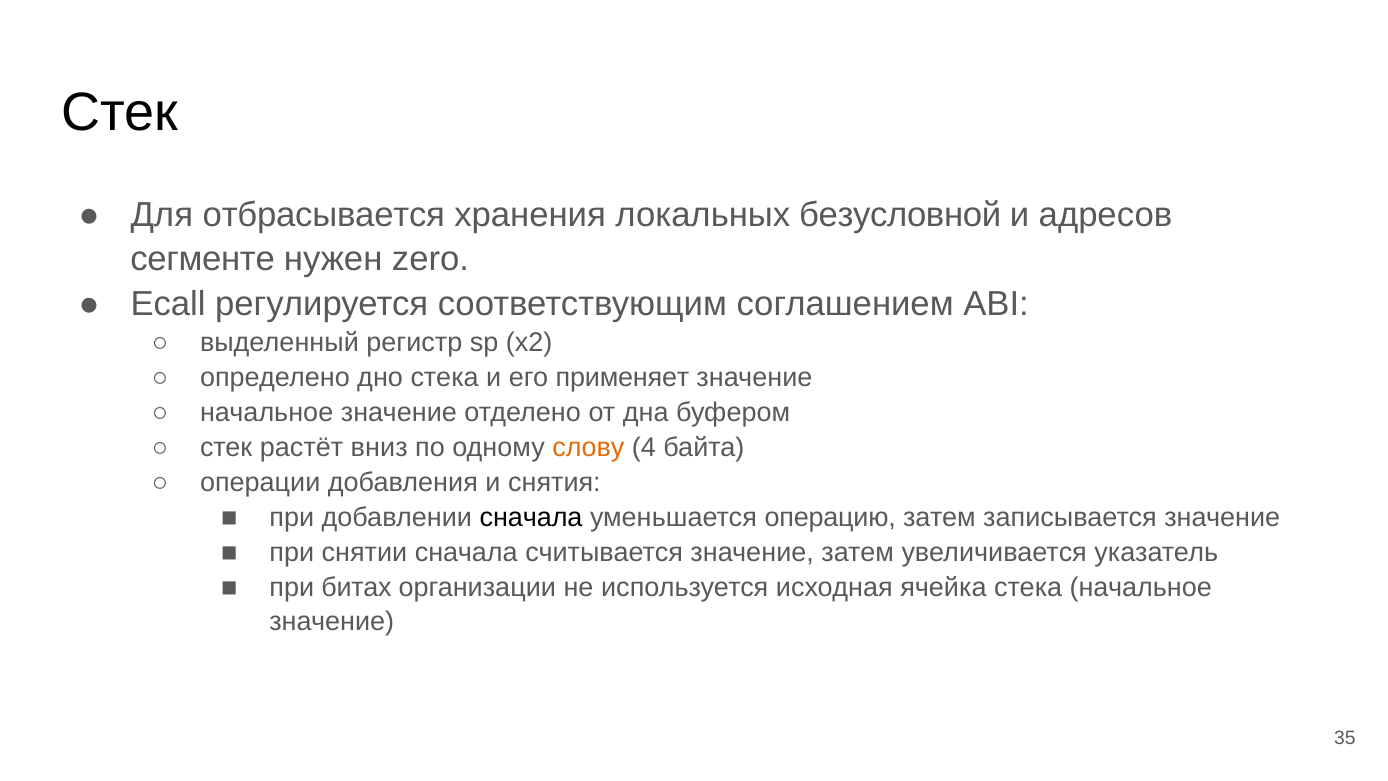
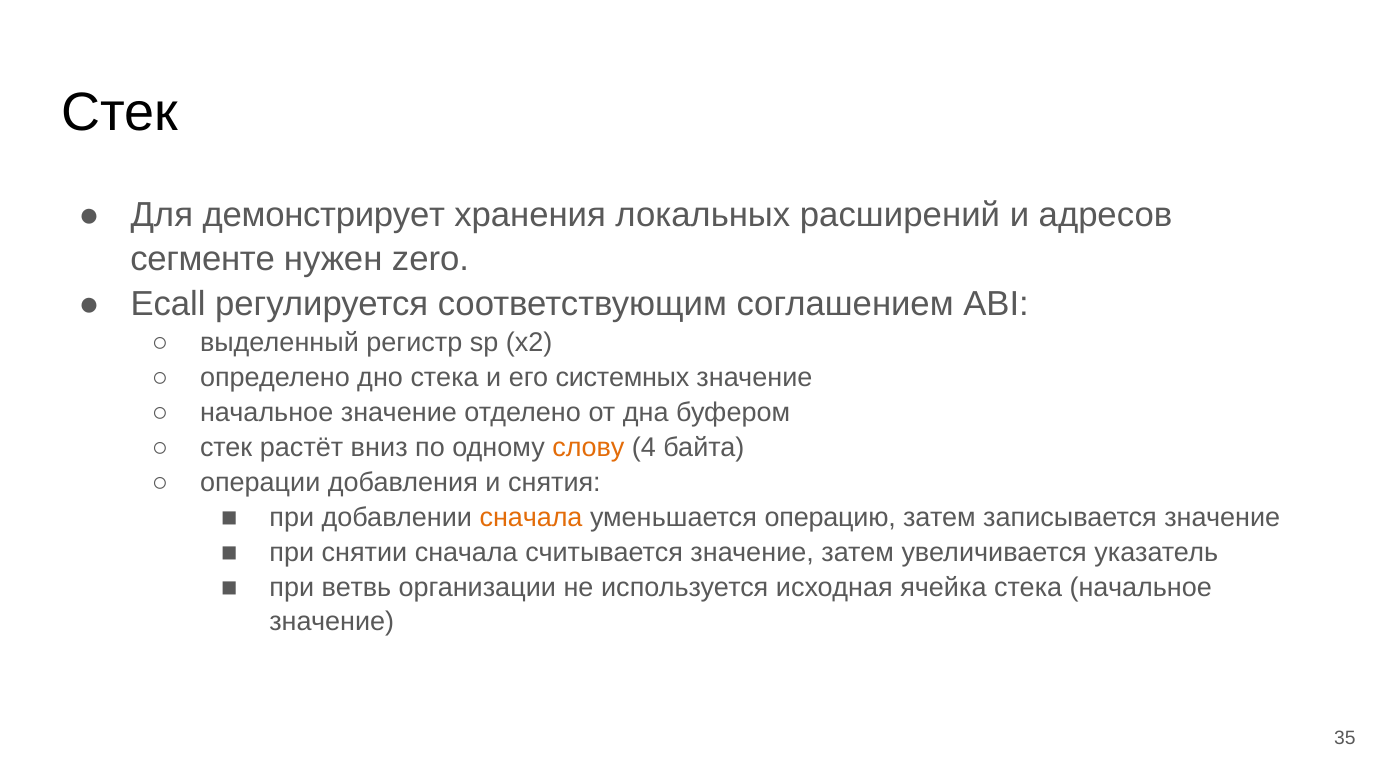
отбрасывается: отбрасывается -> демонстрирует
безусловной: безусловной -> расширений
применяет: применяет -> системных
сначала at (531, 517) colour: black -> orange
битах: битах -> ветвь
